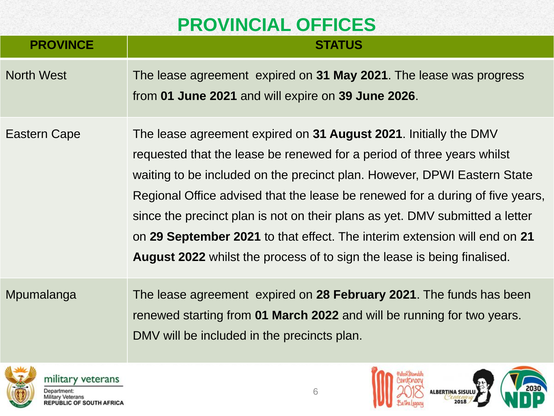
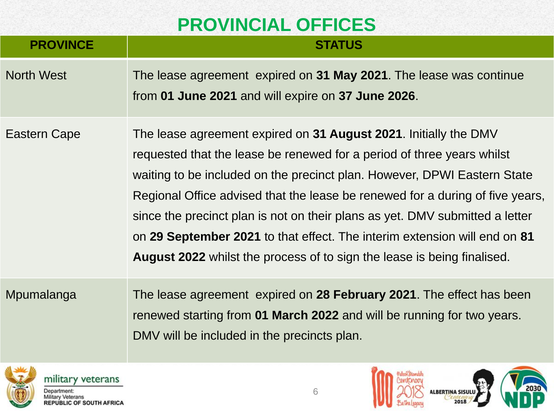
progress: progress -> continue
39: 39 -> 37
21: 21 -> 81
The funds: funds -> effect
